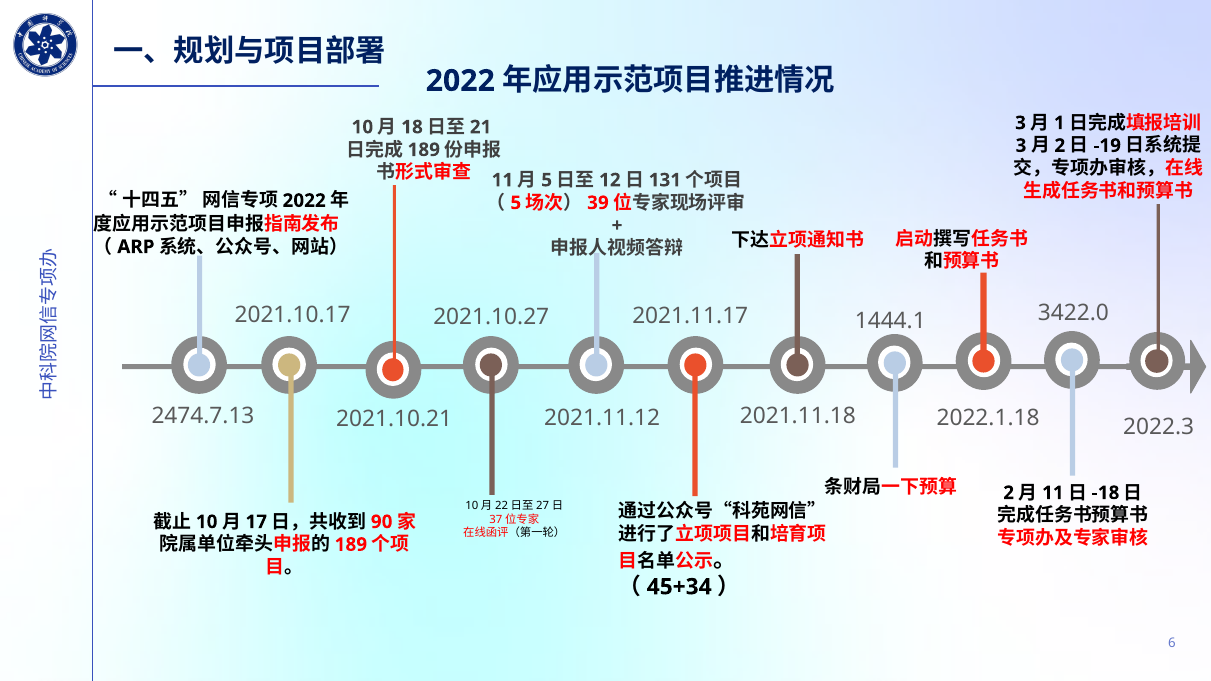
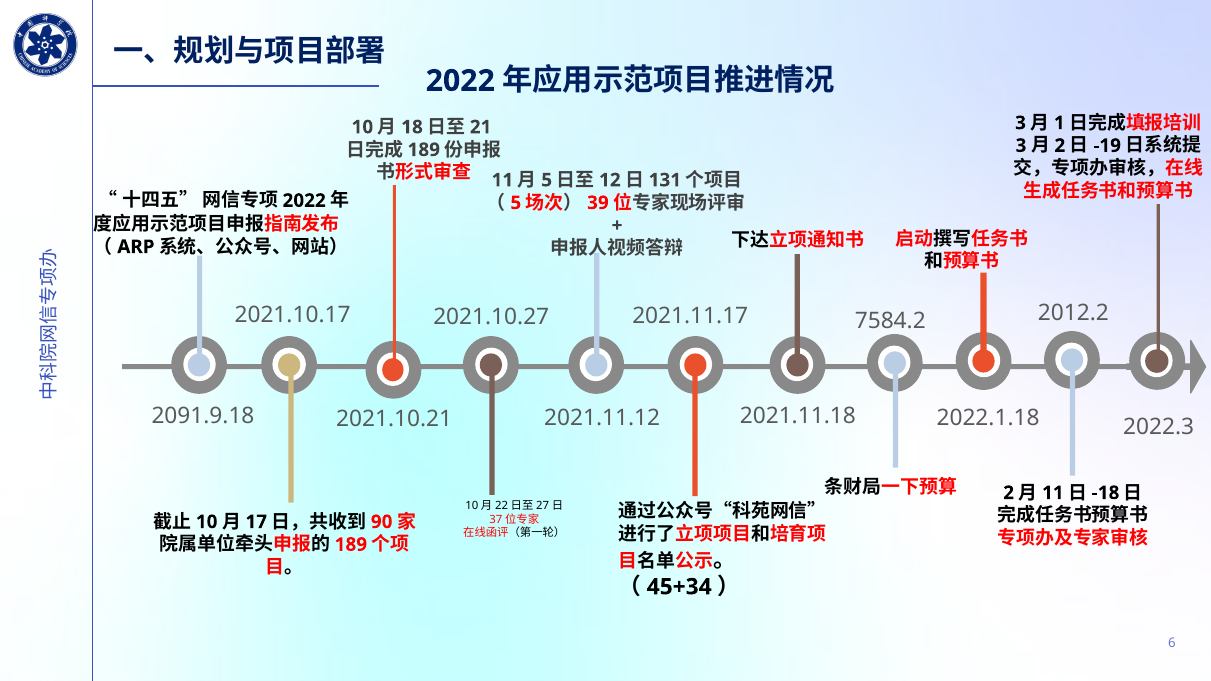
3422.0: 3422.0 -> 2012.2
1444.1: 1444.1 -> 7584.2
2474.7.13: 2474.7.13 -> 2091.9.18
